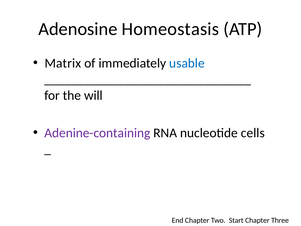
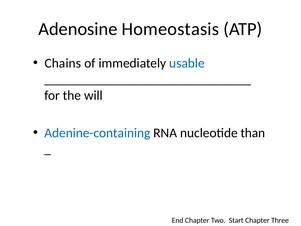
Matrix: Matrix -> Chains
Adenine-containing colour: purple -> blue
cells: cells -> than
